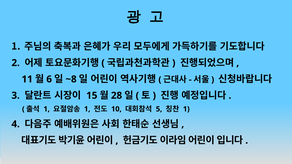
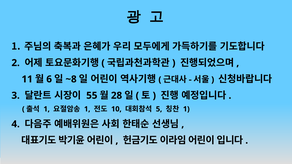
15: 15 -> 55
